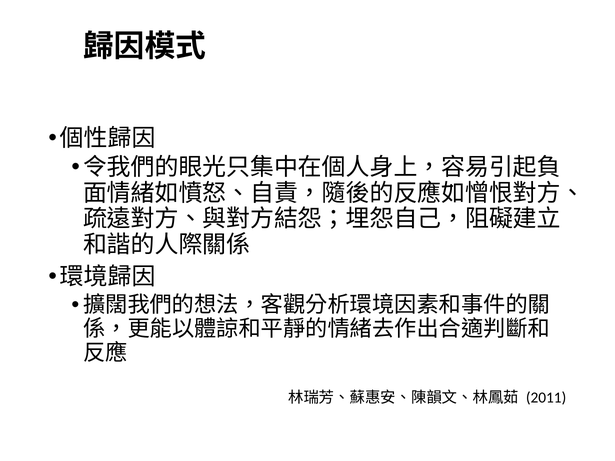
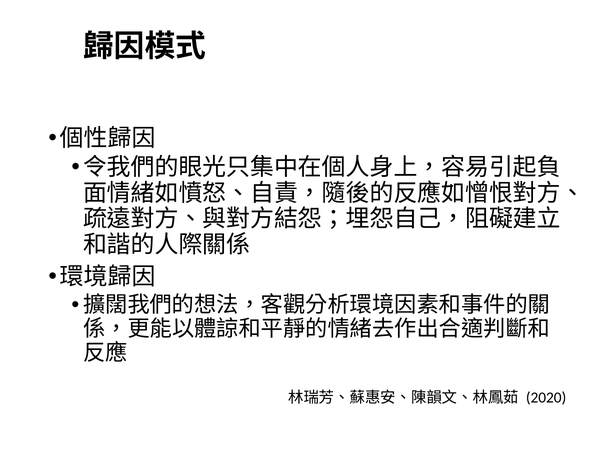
2011: 2011 -> 2020
